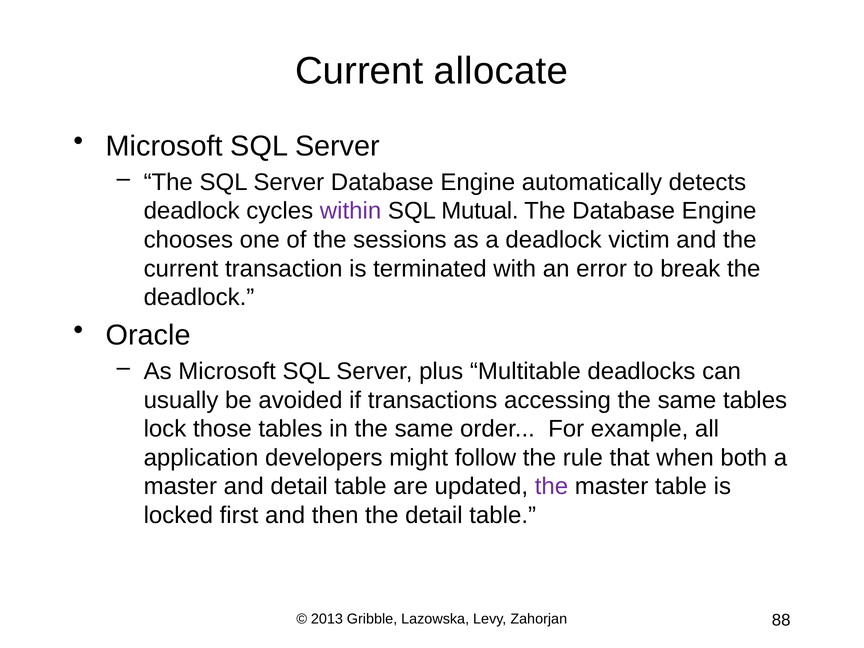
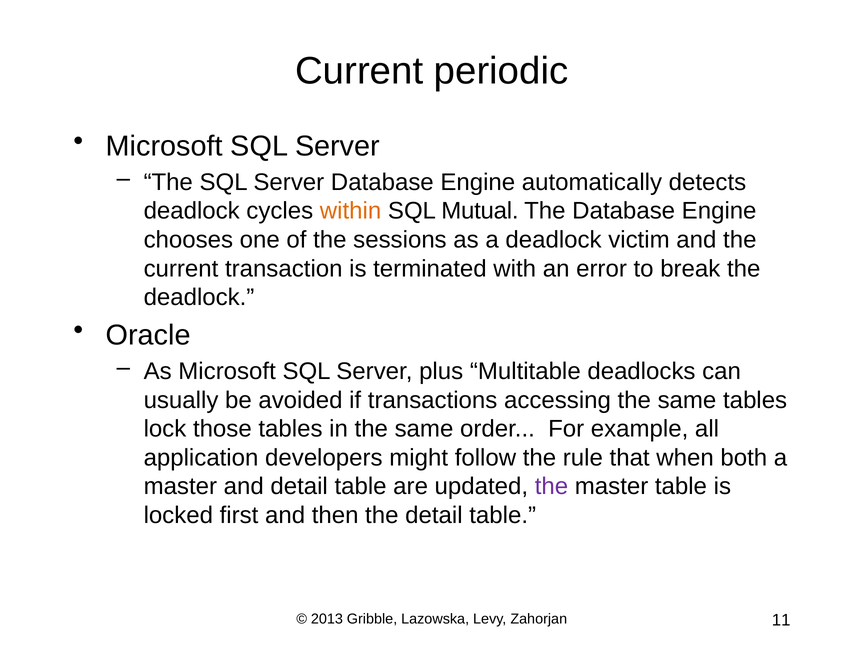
allocate: allocate -> periodic
within colour: purple -> orange
88: 88 -> 11
